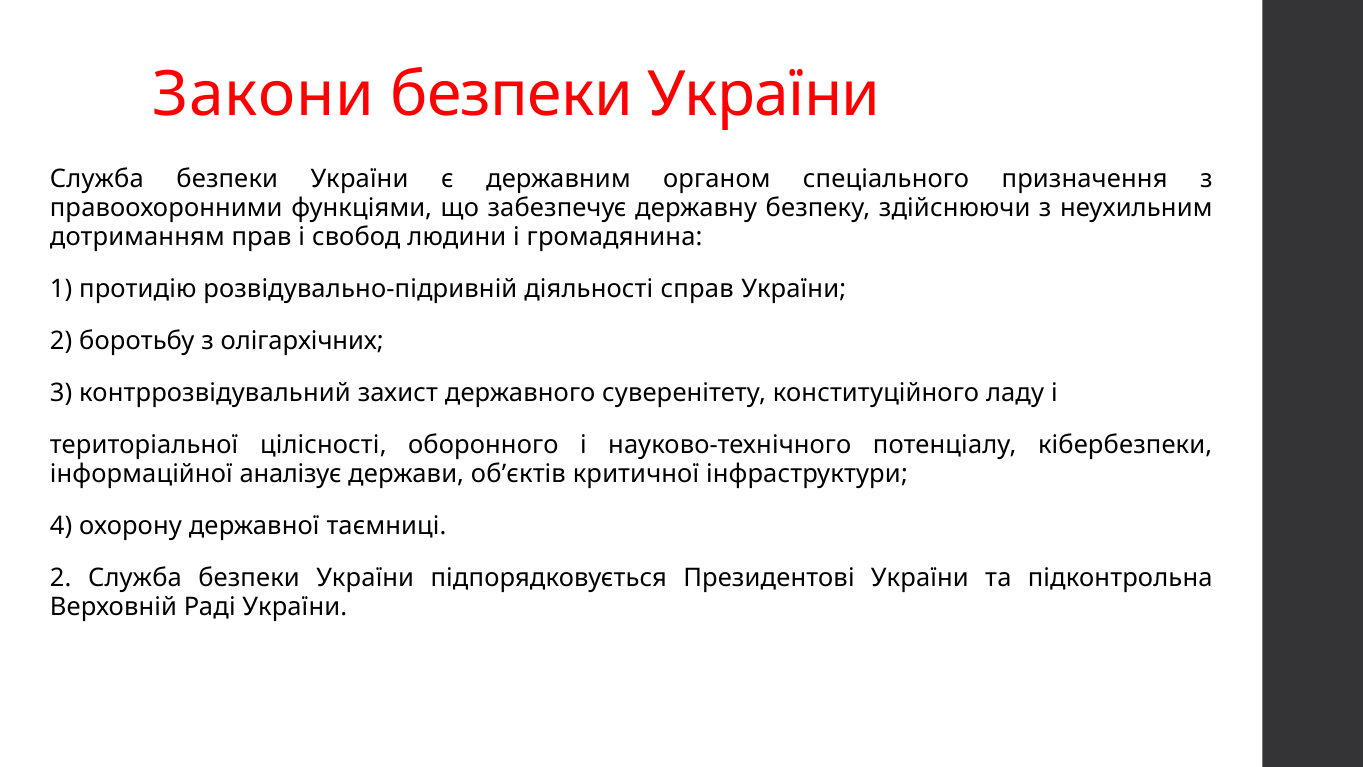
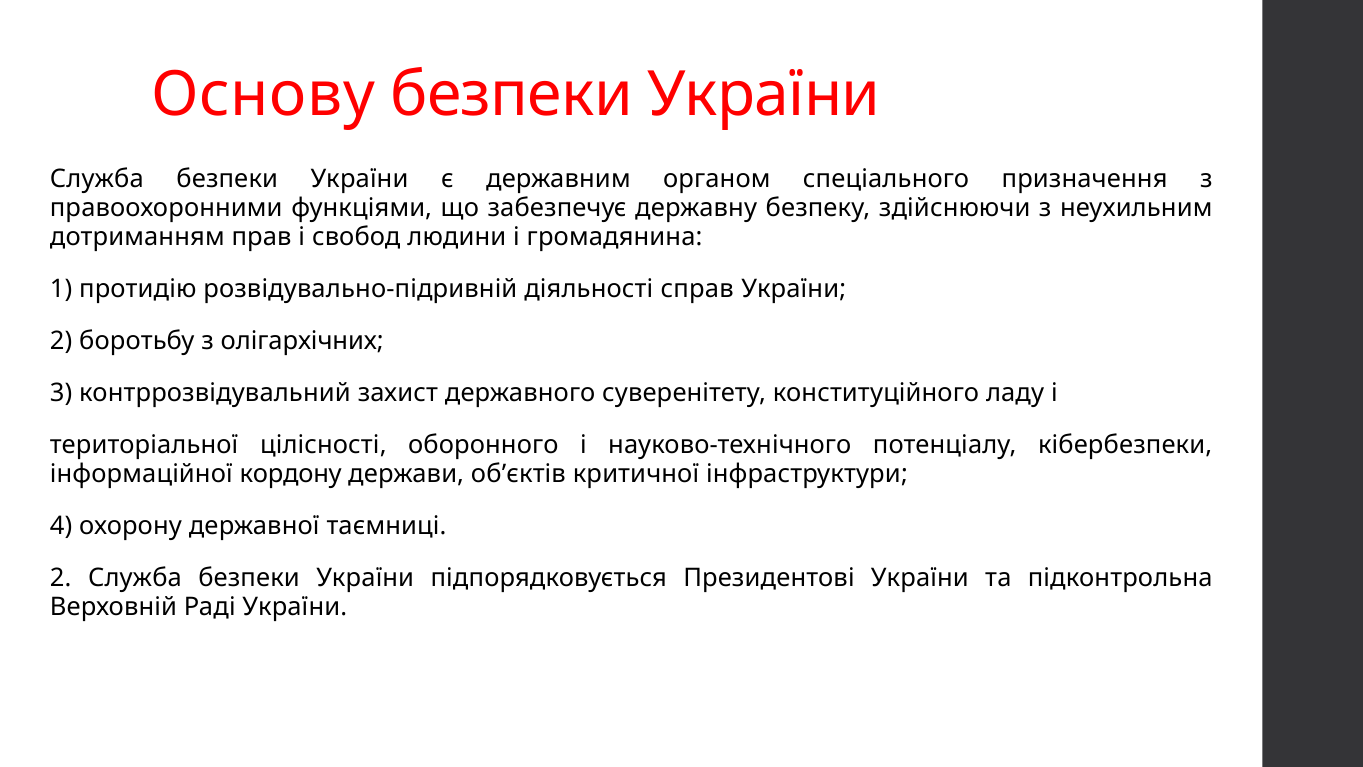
Закони: Закони -> Основу
аналізує: аналізує -> кордону
